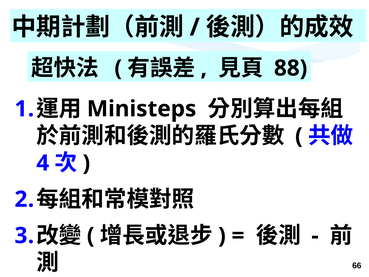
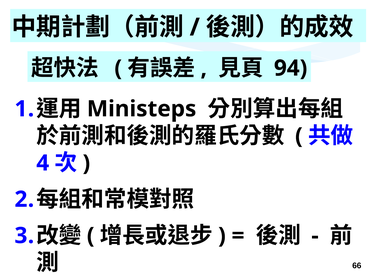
88: 88 -> 94
